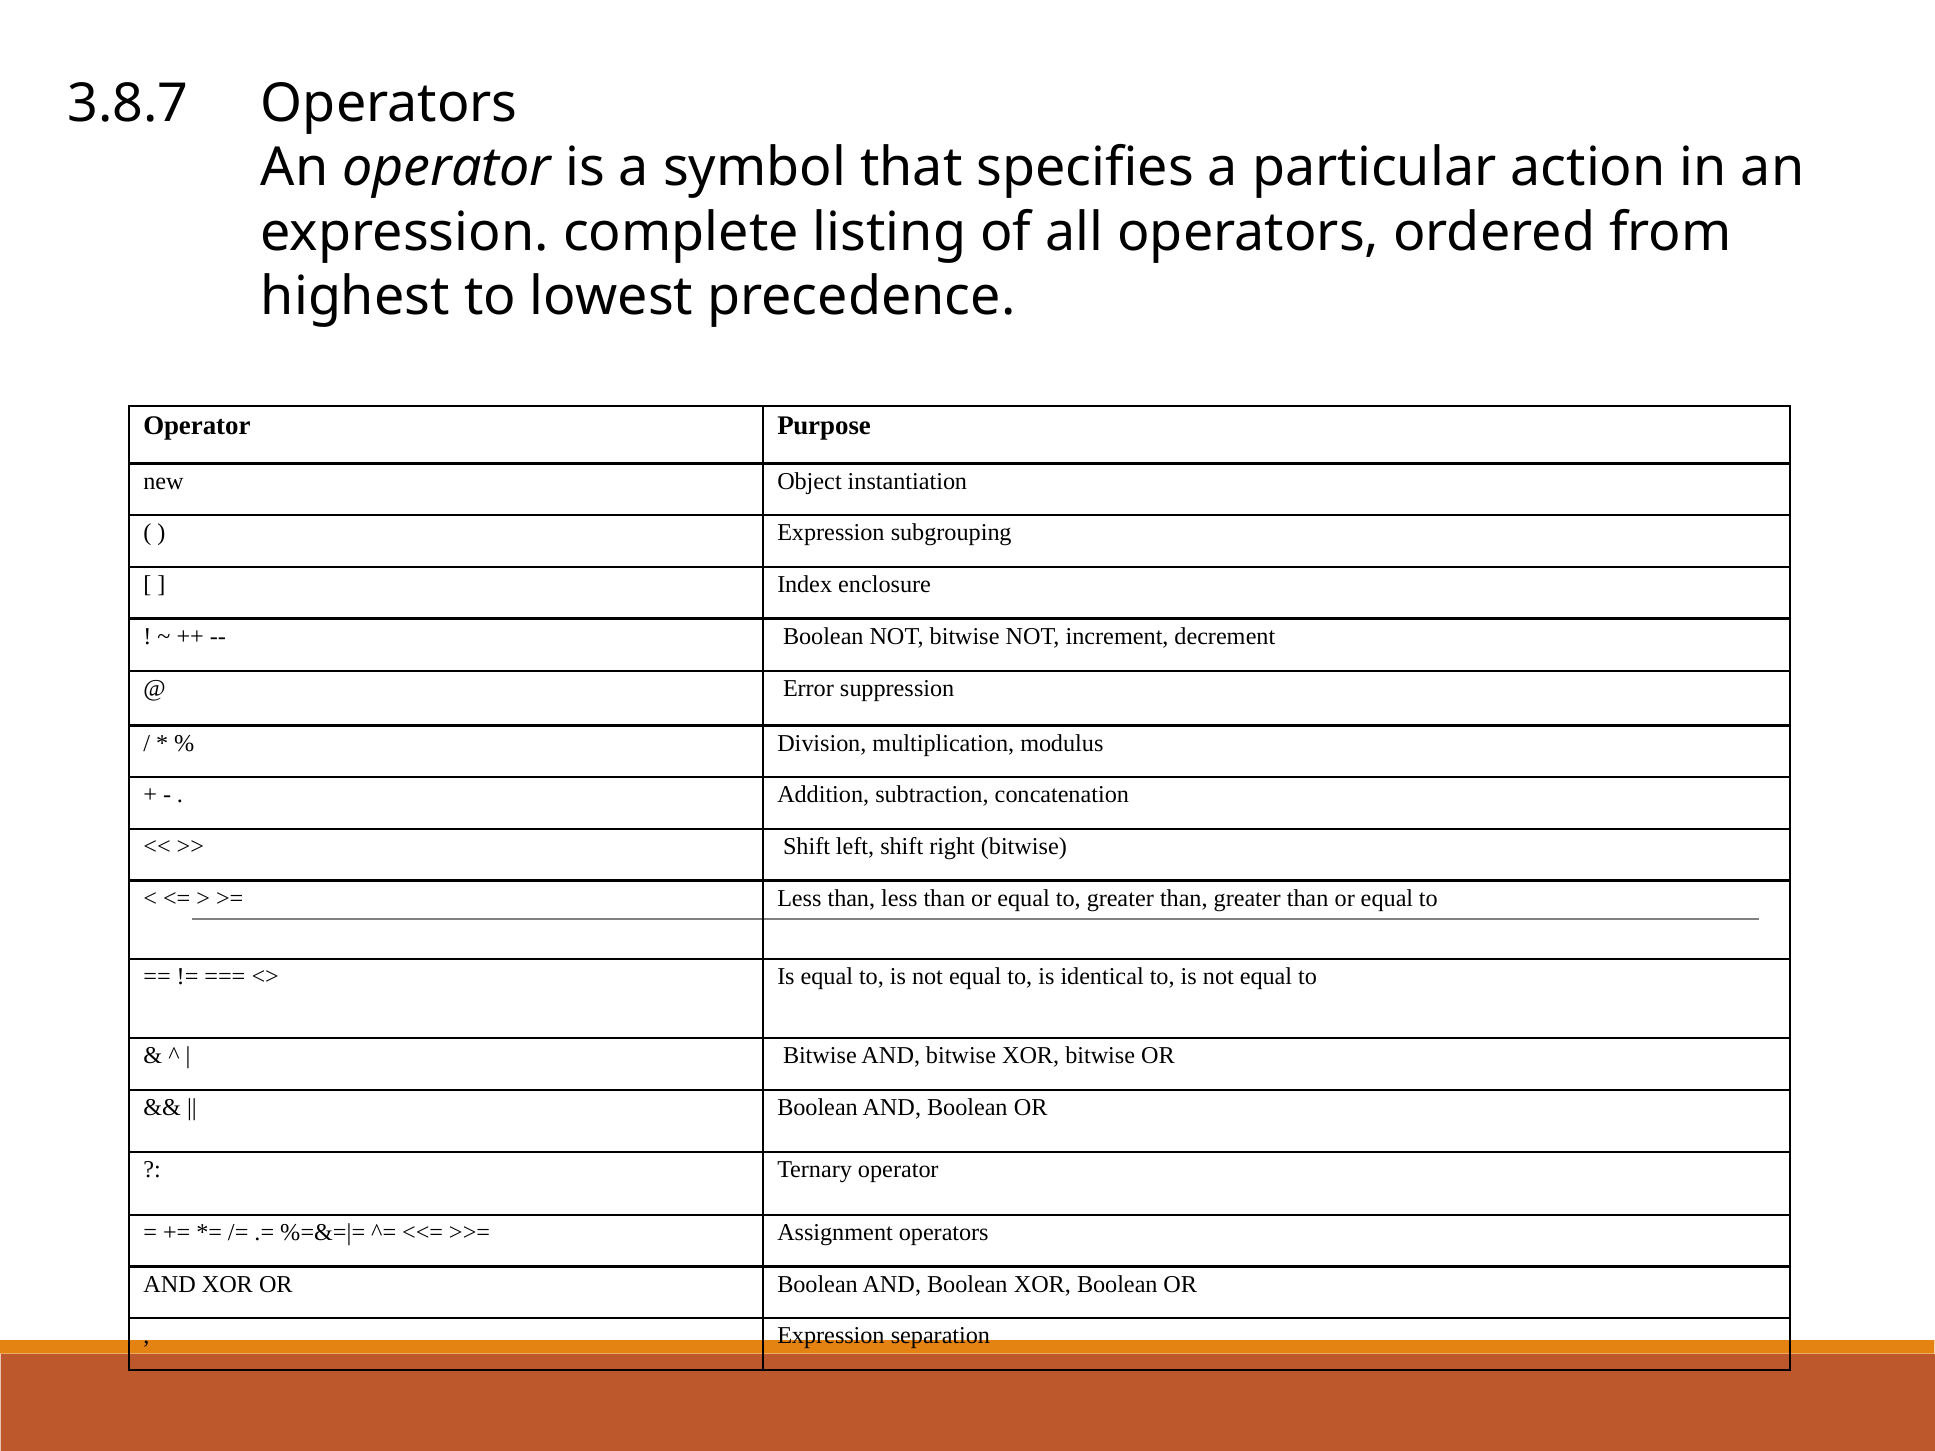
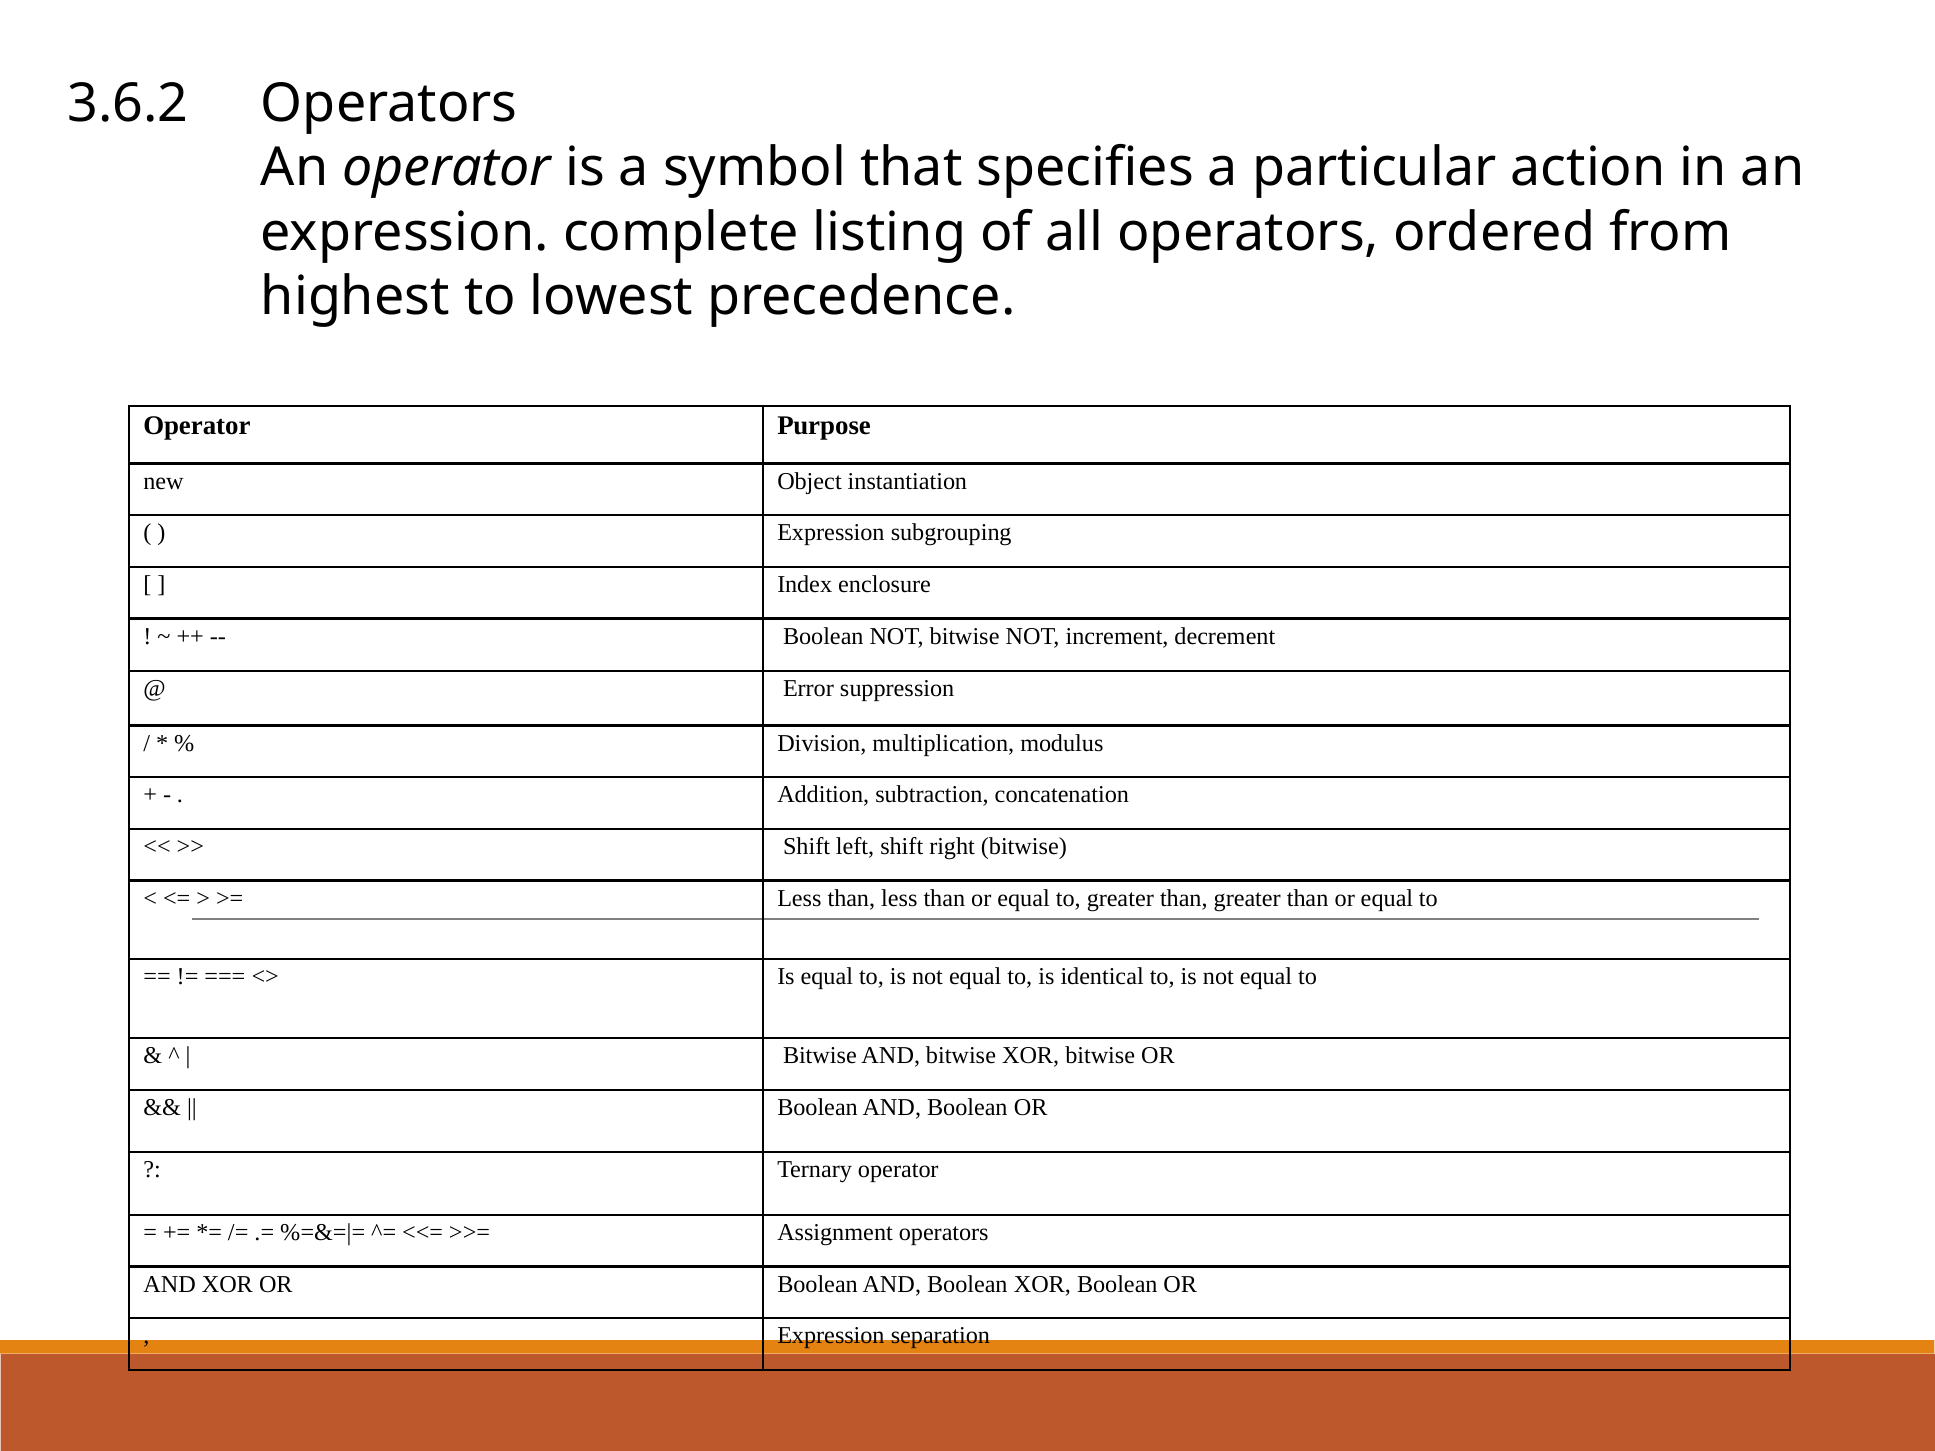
3.8.7: 3.8.7 -> 3.6.2
